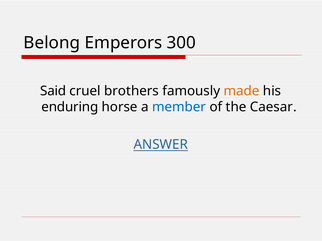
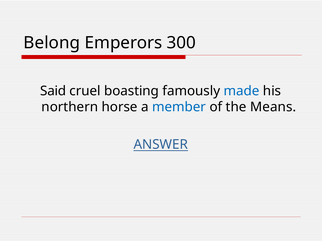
brothers: brothers -> boasting
made colour: orange -> blue
enduring: enduring -> northern
Caesar: Caesar -> Means
